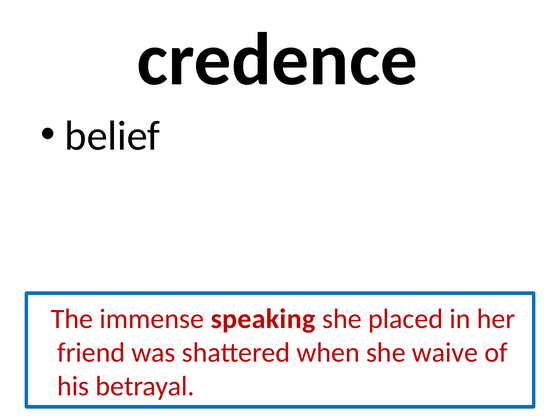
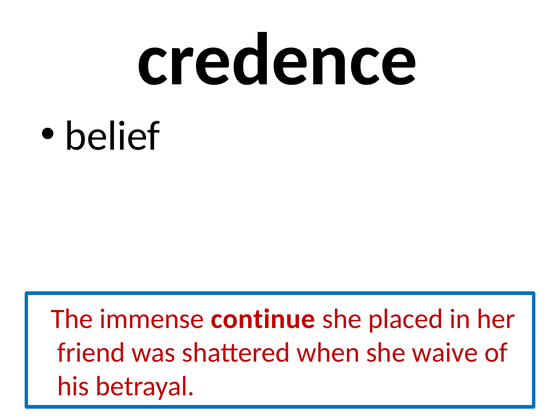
speaking: speaking -> continue
